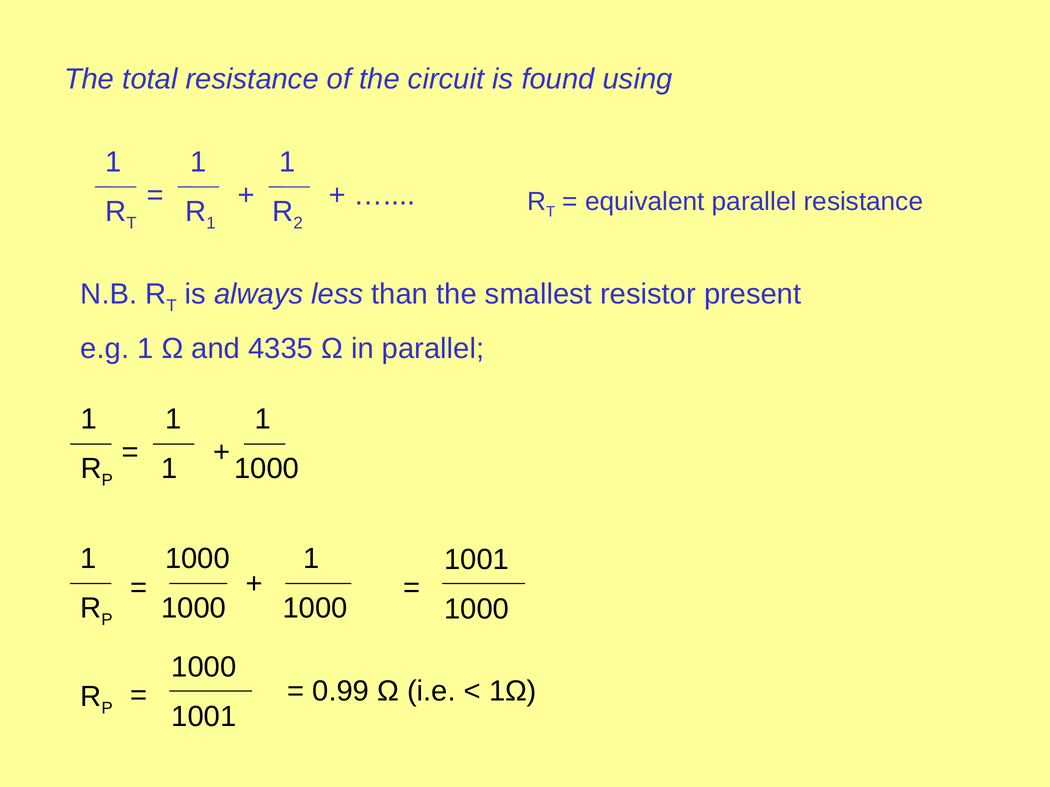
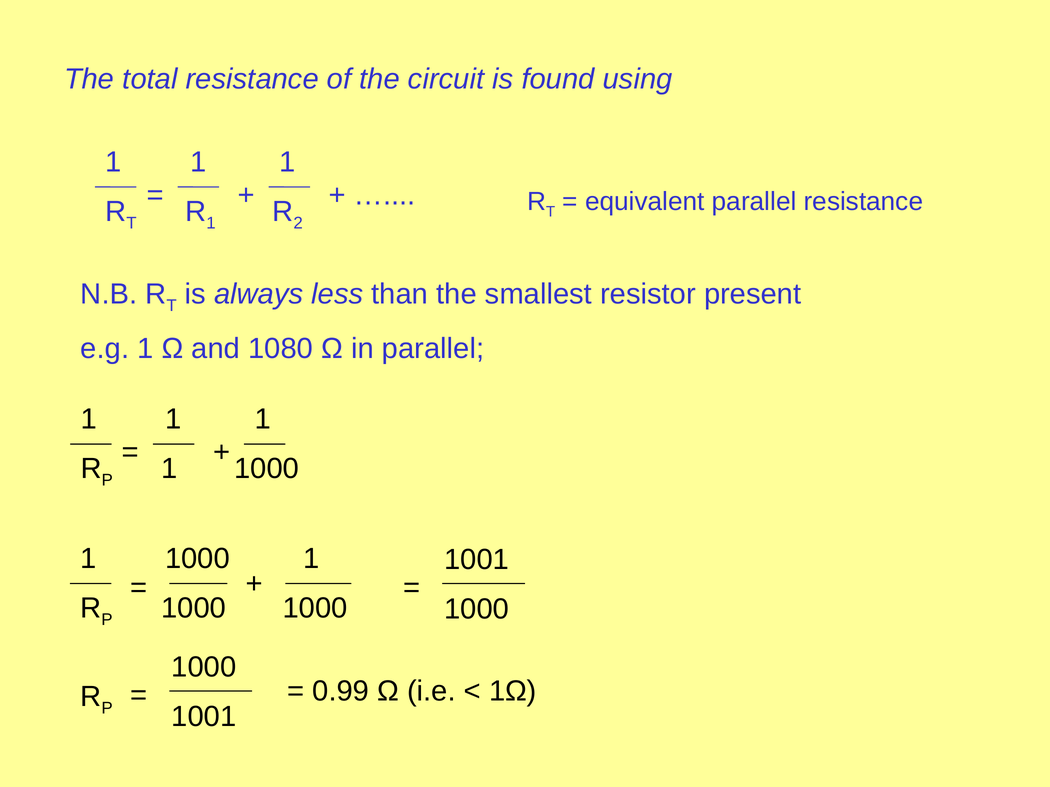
4335: 4335 -> 1080
